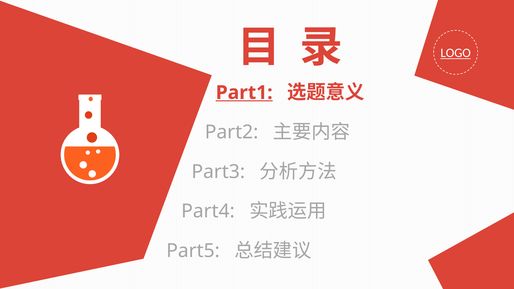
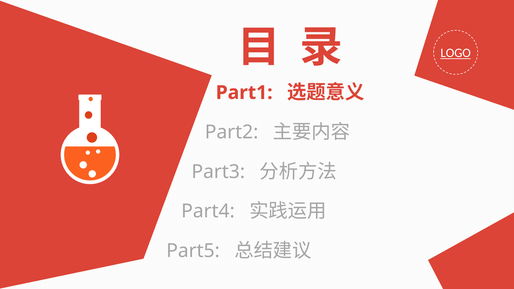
Part1 underline: present -> none
